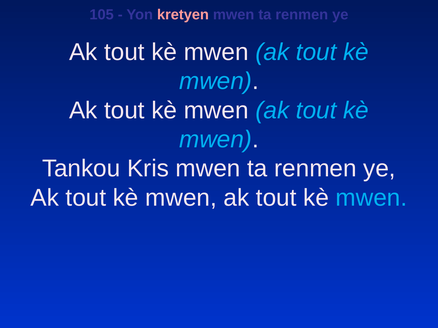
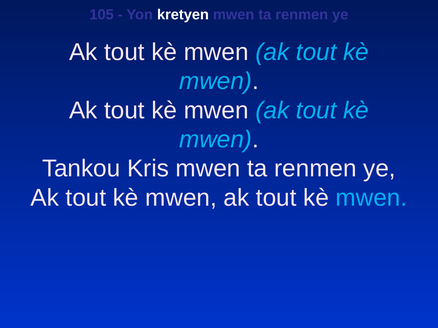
kretyen colour: pink -> white
